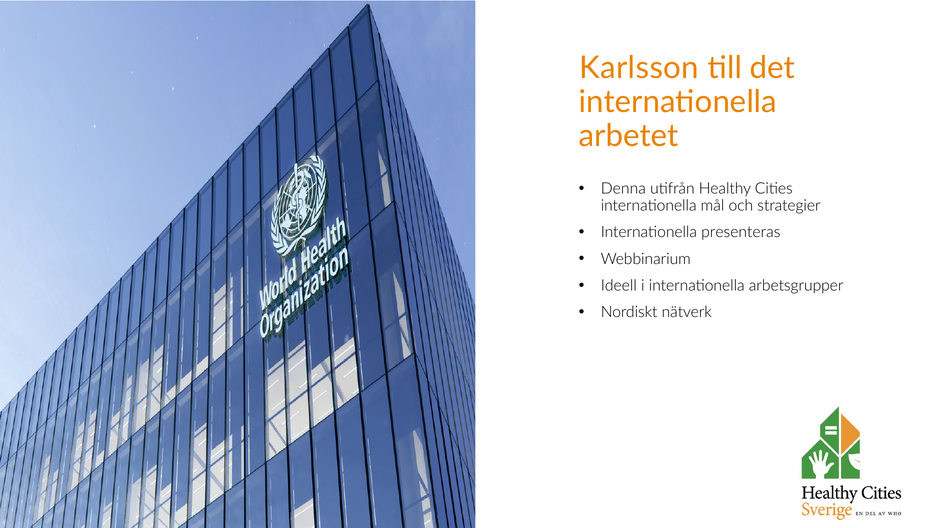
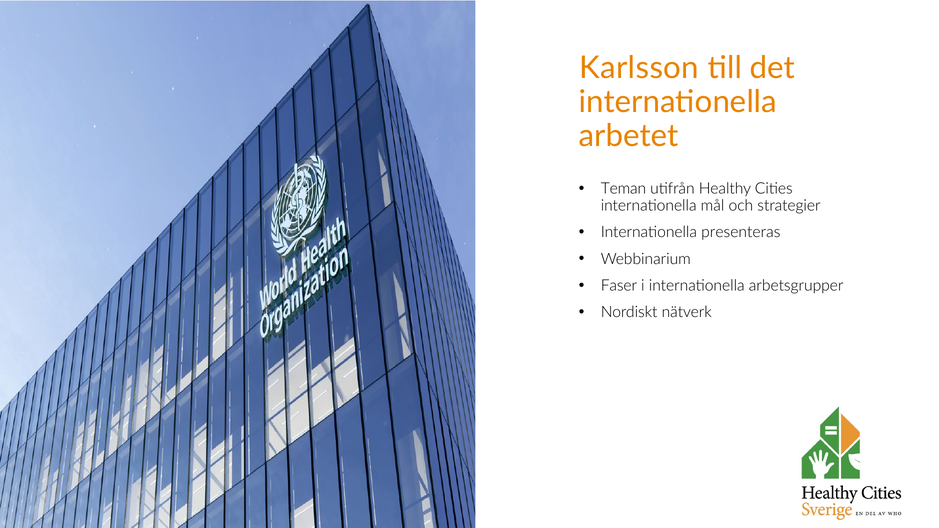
Denna: Denna -> Teman
Ideell: Ideell -> Faser
